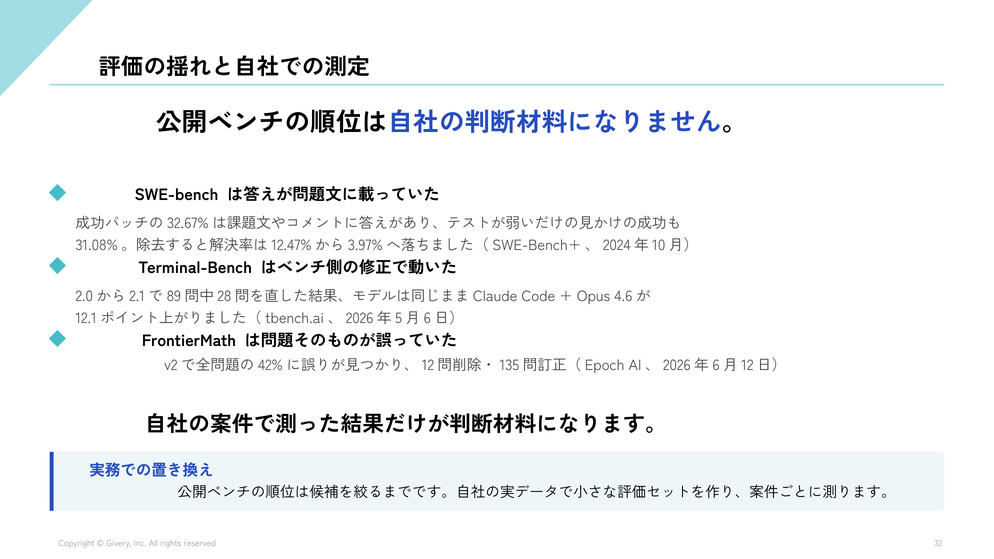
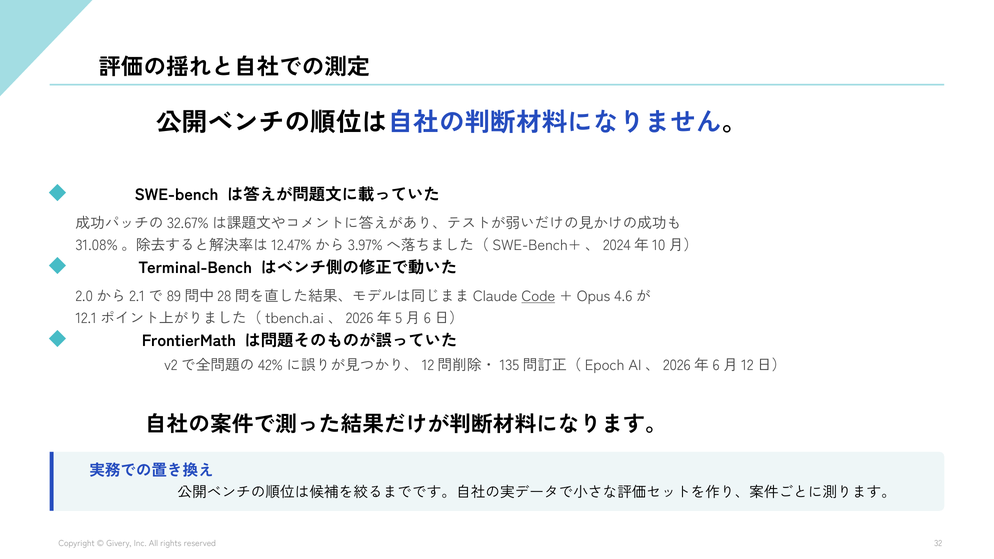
Code underline: none -> present
